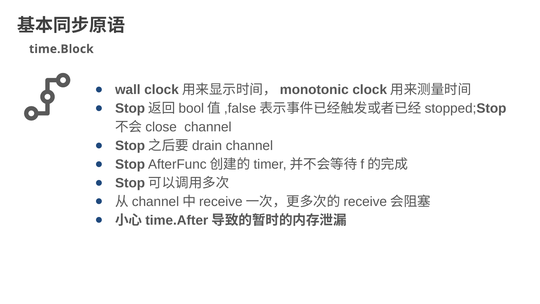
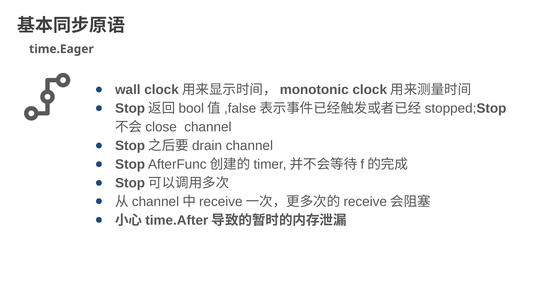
time.Block: time.Block -> time.Eager
